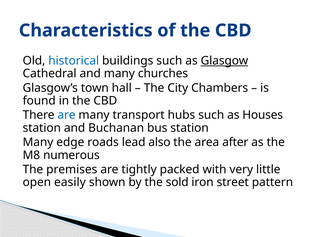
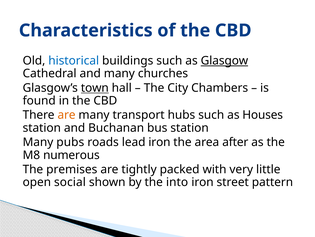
town underline: none -> present
are at (67, 115) colour: blue -> orange
edge: edge -> pubs
lead also: also -> iron
easily: easily -> social
sold: sold -> into
